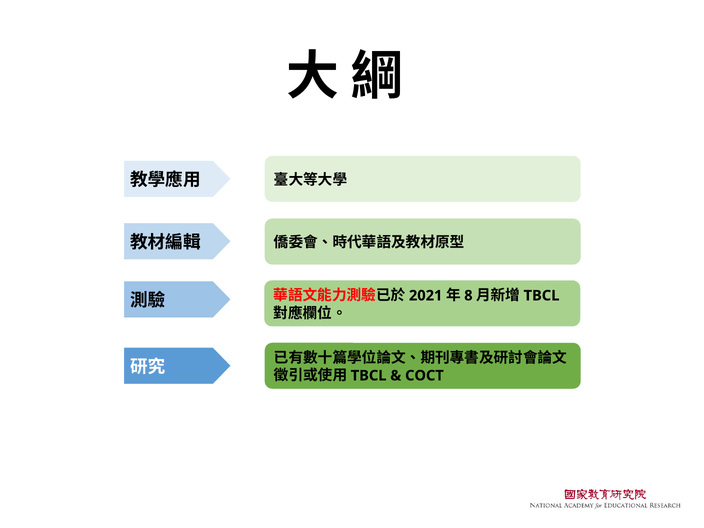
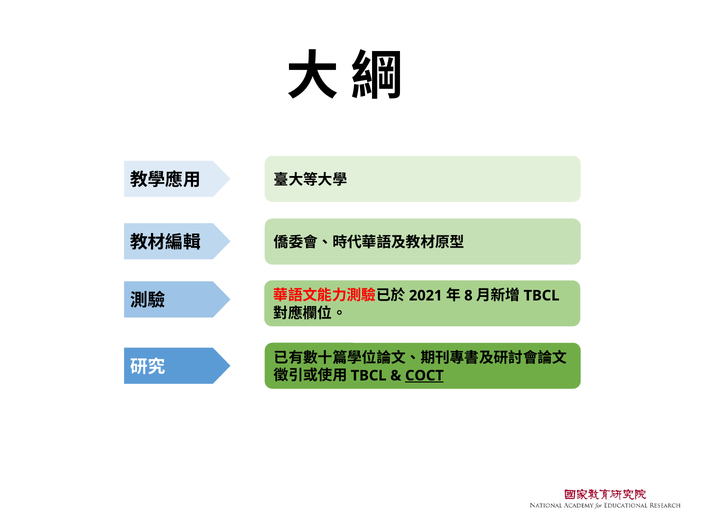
COCT underline: none -> present
